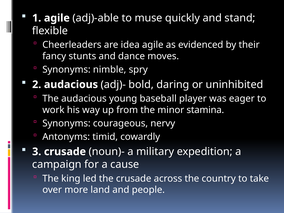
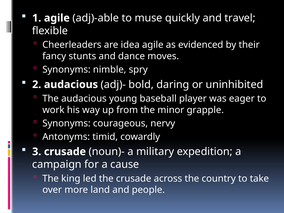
stand: stand -> travel
stamina: stamina -> grapple
